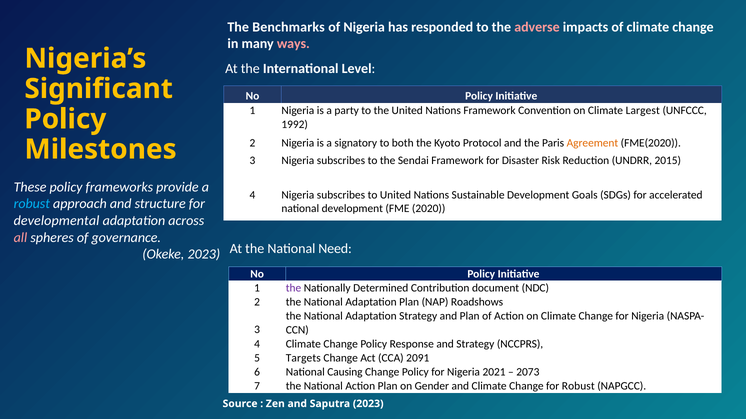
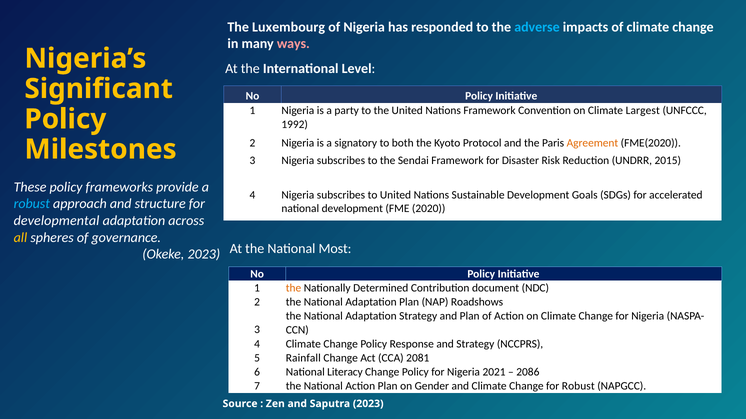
Benchmarks: Benchmarks -> Luxembourg
adverse colour: pink -> light blue
all colour: pink -> yellow
Need: Need -> Most
the at (294, 289) colour: purple -> orange
Targets: Targets -> Rainfall
2091: 2091 -> 2081
Causing: Causing -> Literacy
2073: 2073 -> 2086
